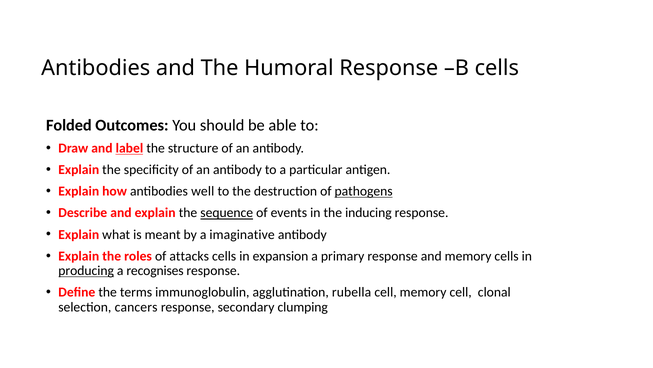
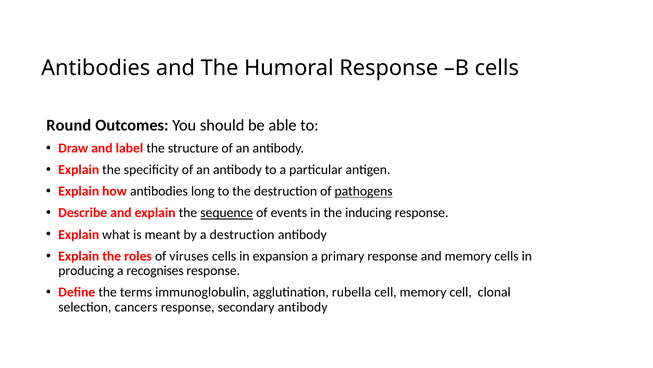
Folded: Folded -> Round
label underline: present -> none
well: well -> long
a imaginative: imaginative -> destruction
attacks: attacks -> viruses
producing underline: present -> none
secondary clumping: clumping -> antibody
